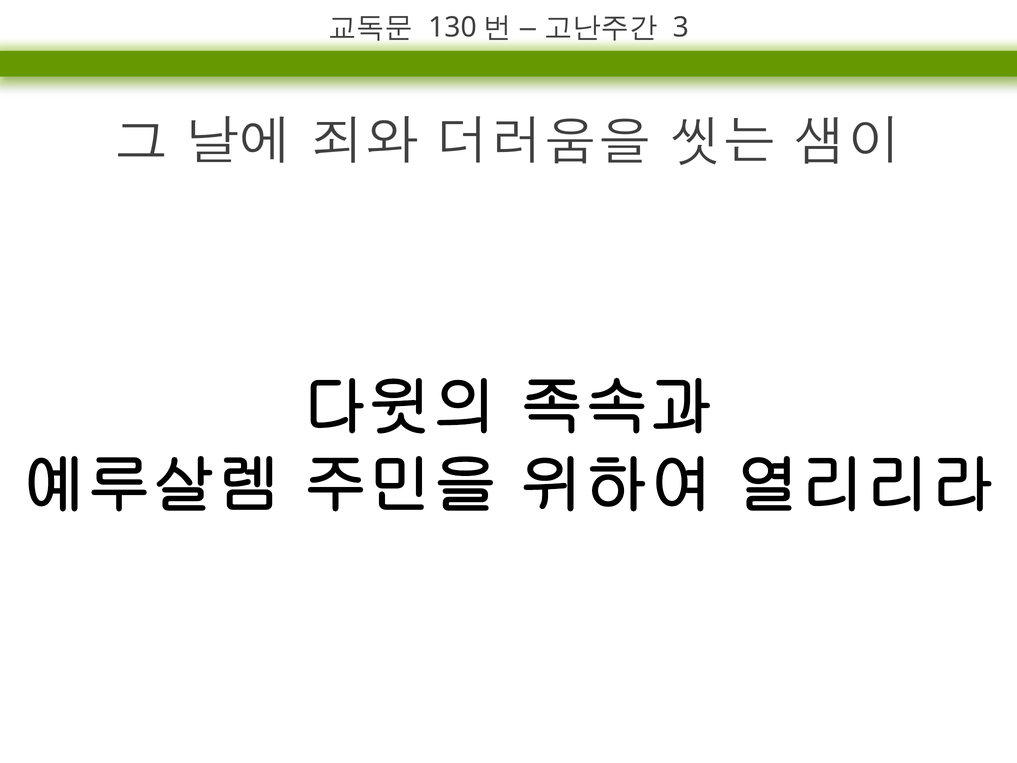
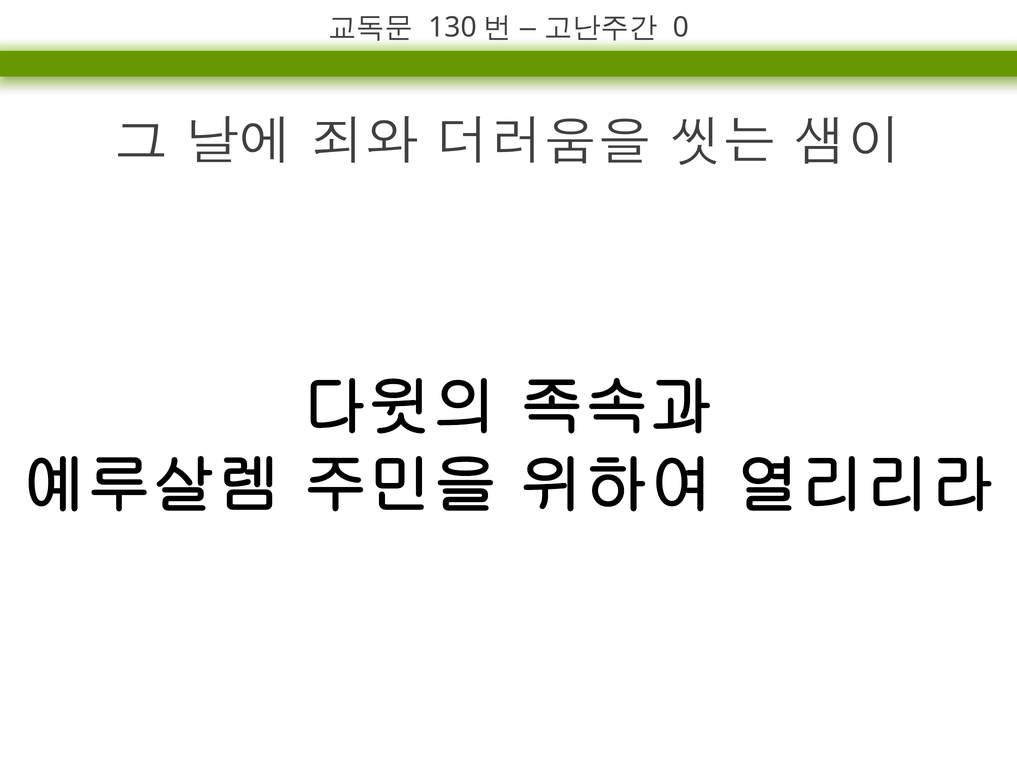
3: 3 -> 0
